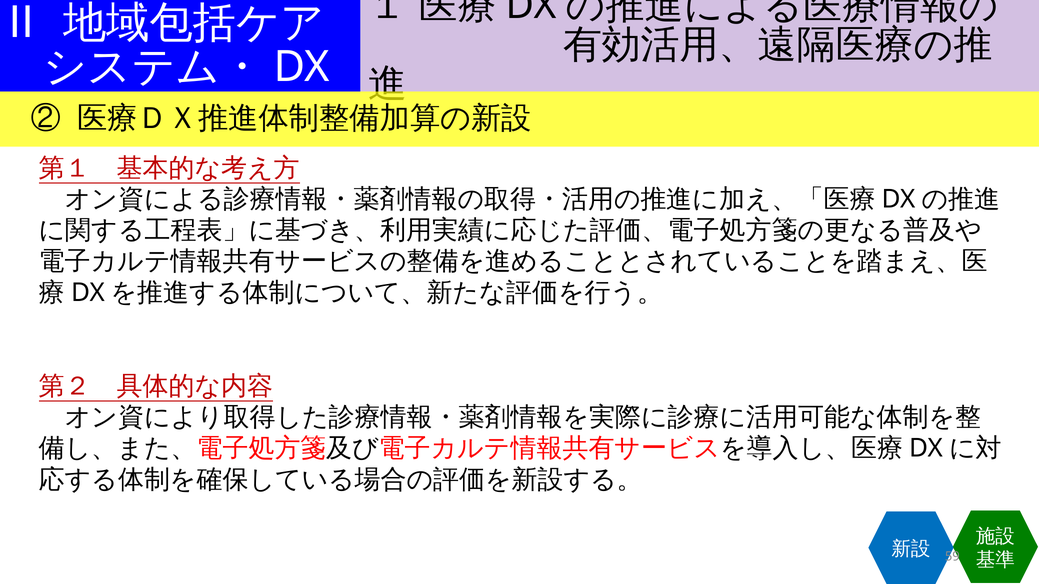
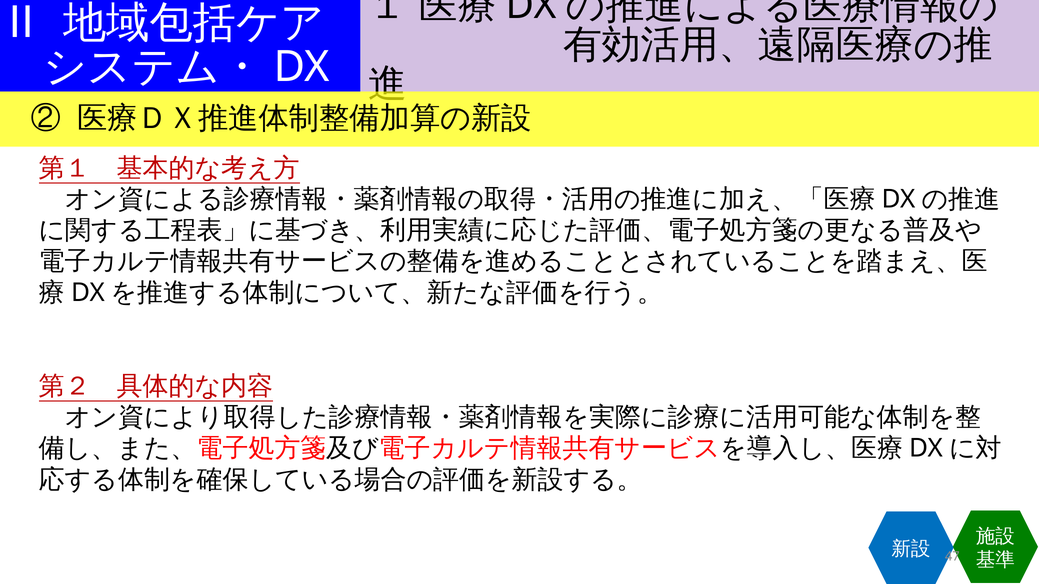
59: 59 -> 47
